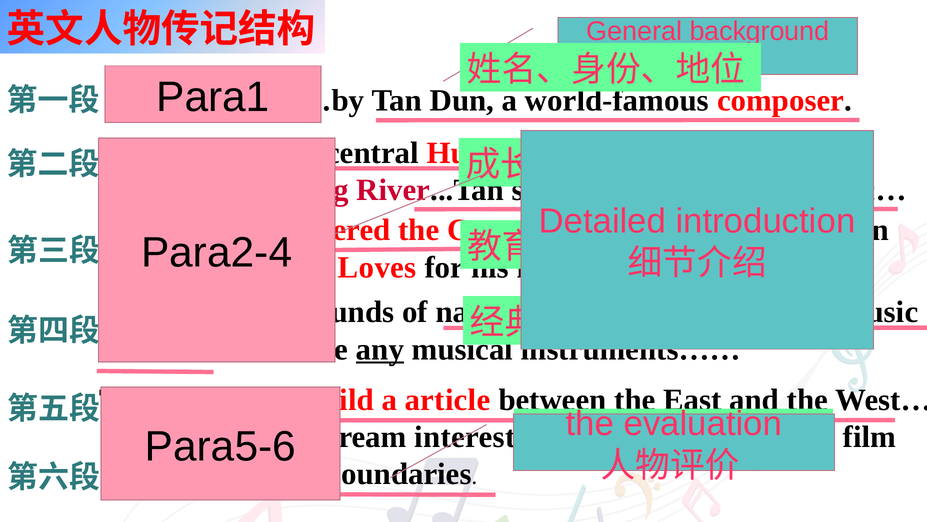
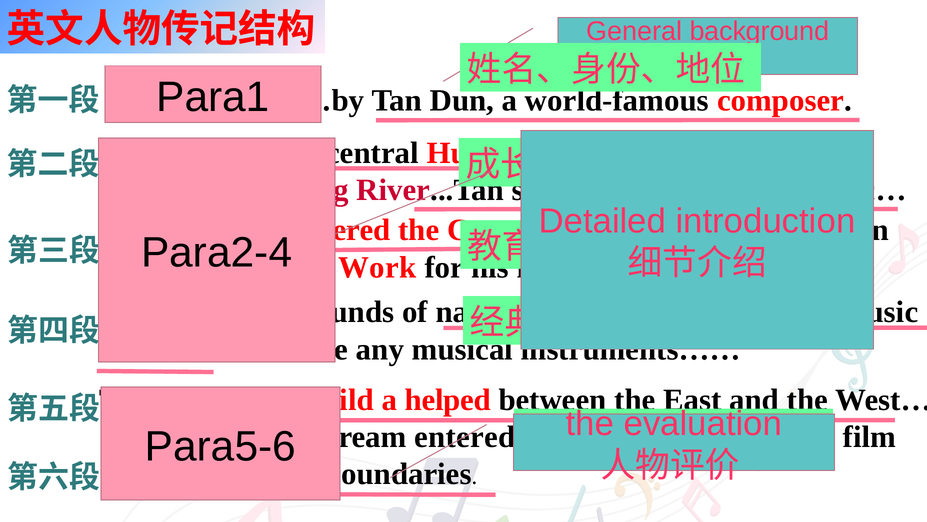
Loves: Loves -> Work
any underline: present -> none
a article: article -> helped
interest at (465, 437): interest -> entered
